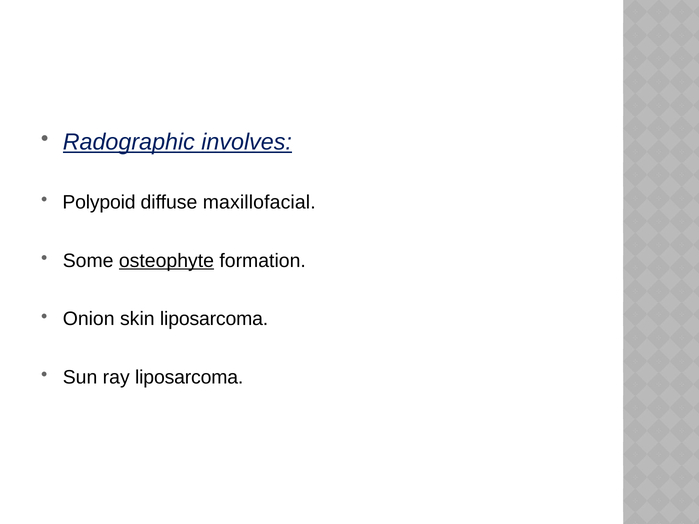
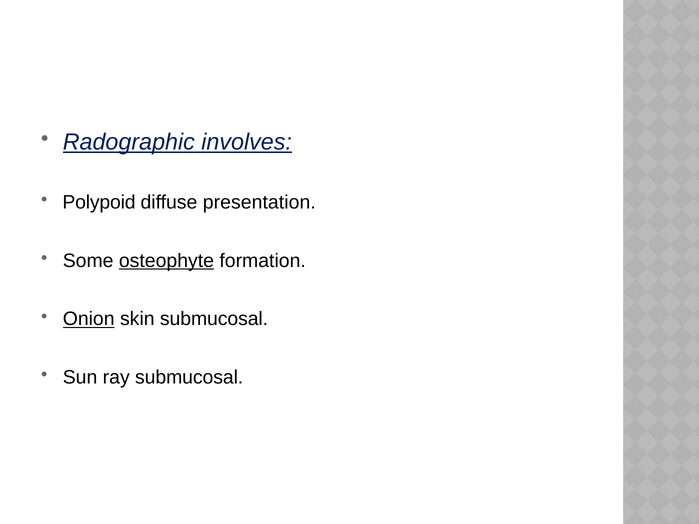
maxillofacial: maxillofacial -> presentation
Onion underline: none -> present
skin liposarcoma: liposarcoma -> submucosal
ray liposarcoma: liposarcoma -> submucosal
